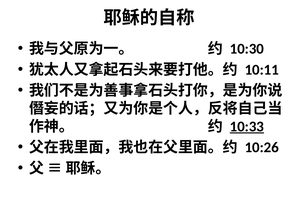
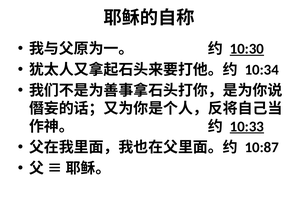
10:30 underline: none -> present
10:11: 10:11 -> 10:34
10:26: 10:26 -> 10:87
